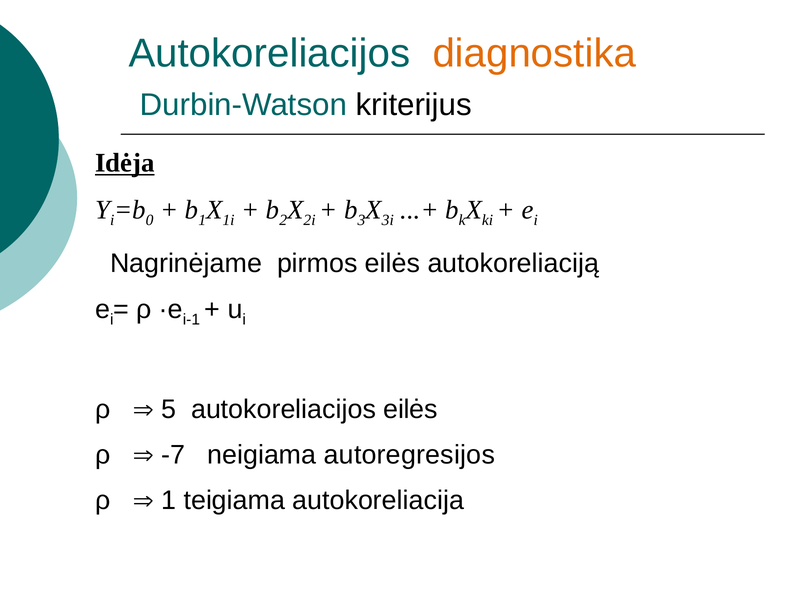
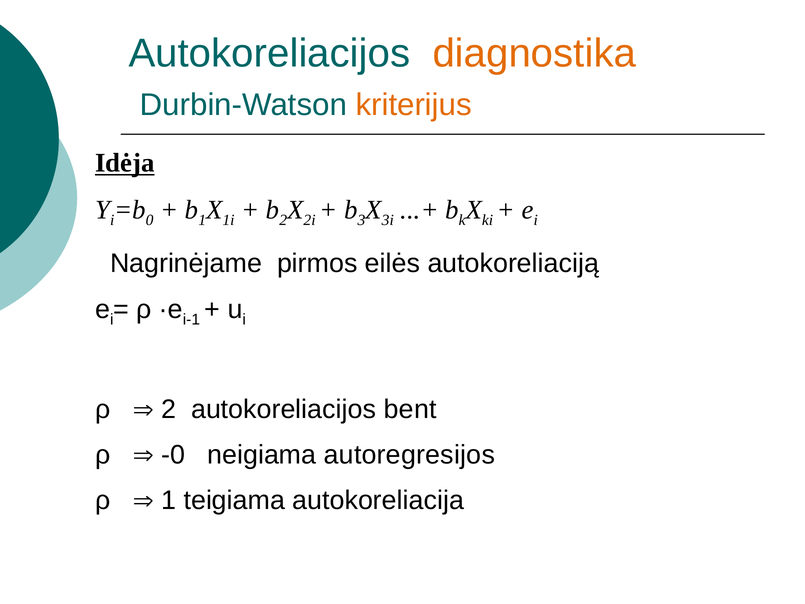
kriterijus colour: black -> orange
5 at (169, 409): 5 -> 2
autokoreliacijos eilės: eilės -> bent
-7: -7 -> -0
